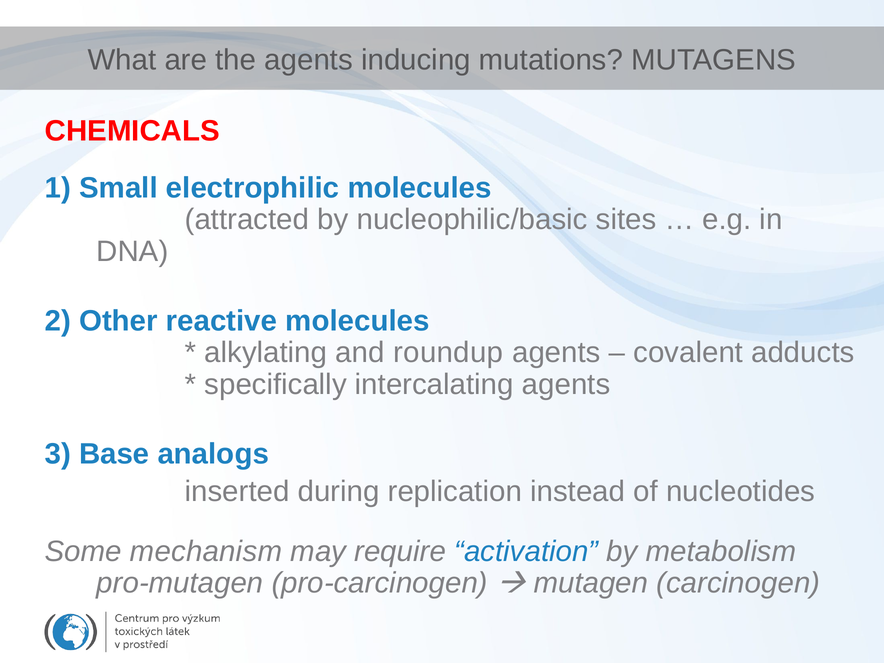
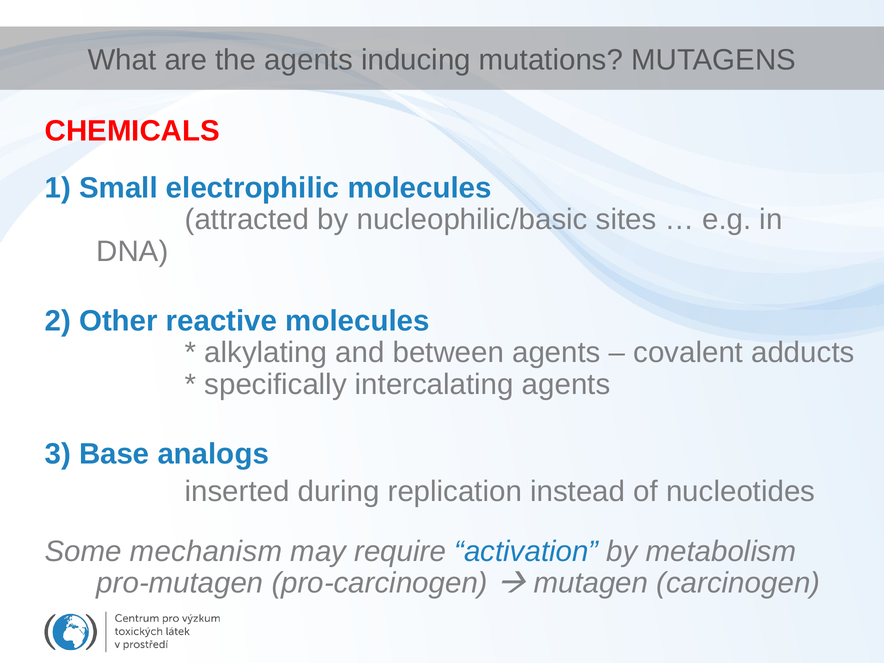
roundup: roundup -> between
